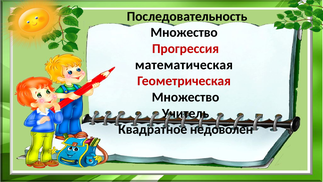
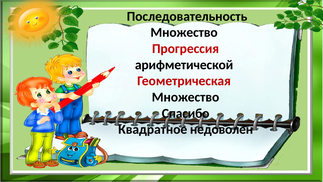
математическая: математическая -> арифметической
Учитель: Учитель -> Спасибо
